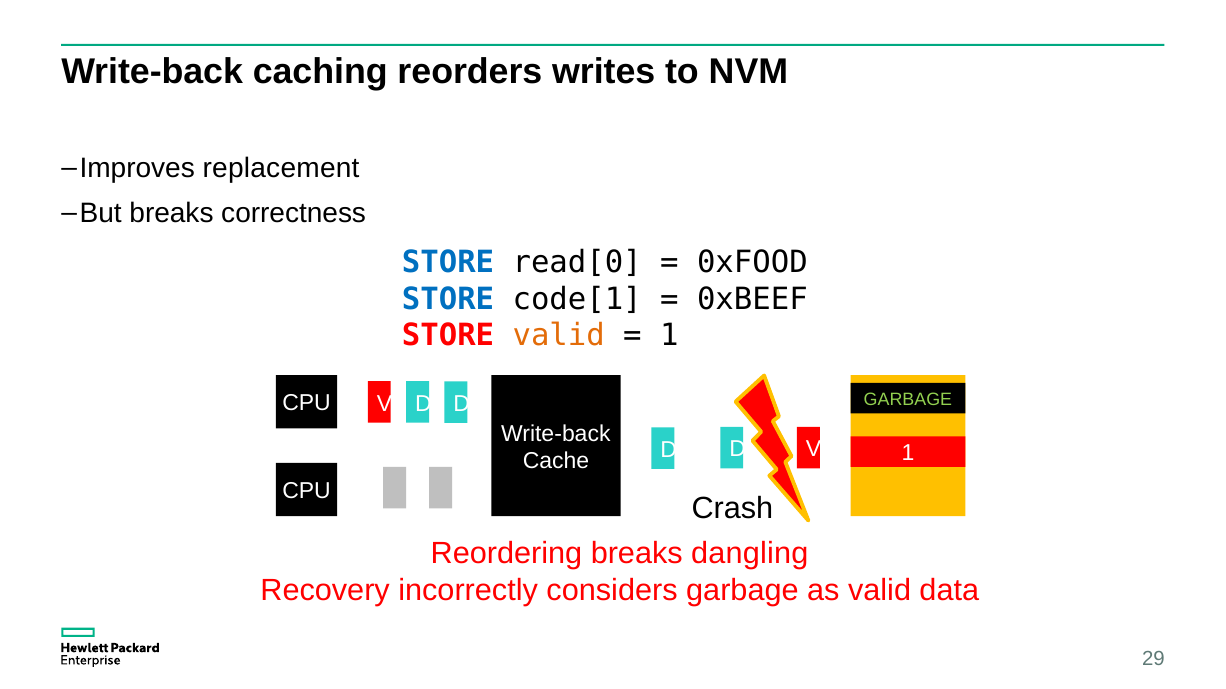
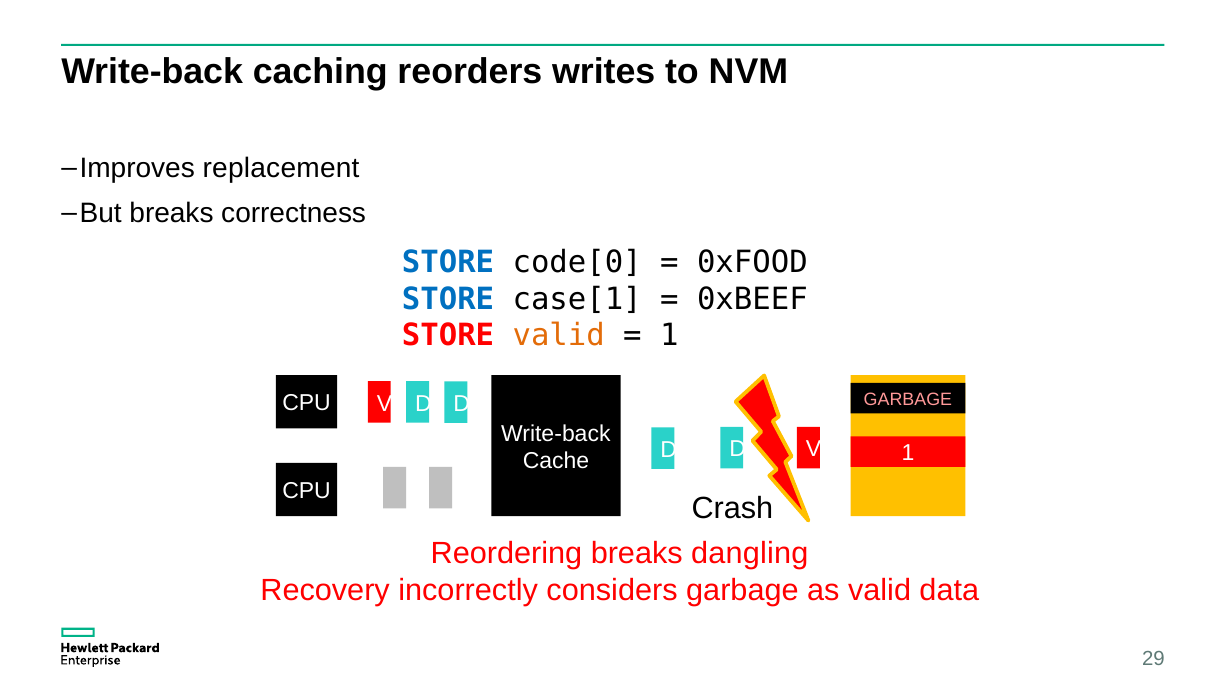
read[0: read[0 -> code[0
code[1: code[1 -> case[1
GARBAGE at (908, 400) colour: light green -> pink
